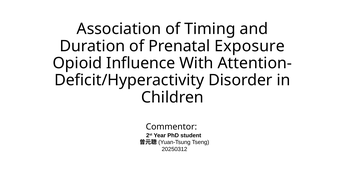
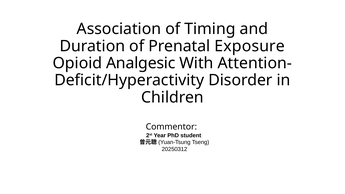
Influence: Influence -> Analgesic
